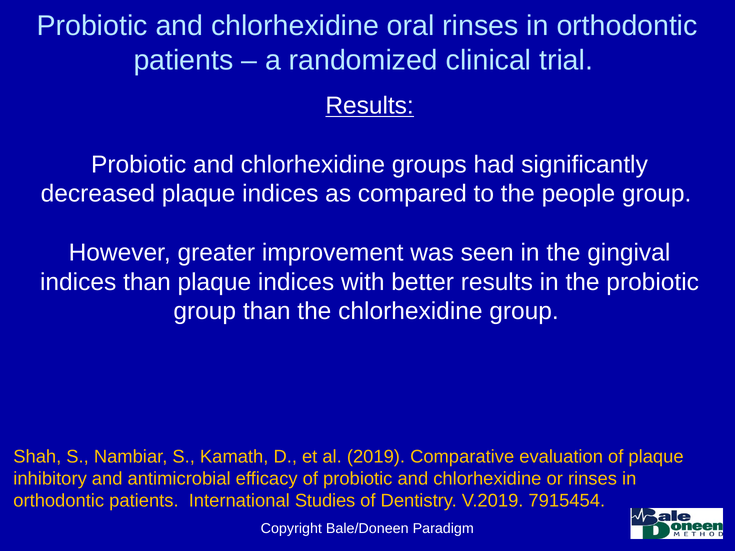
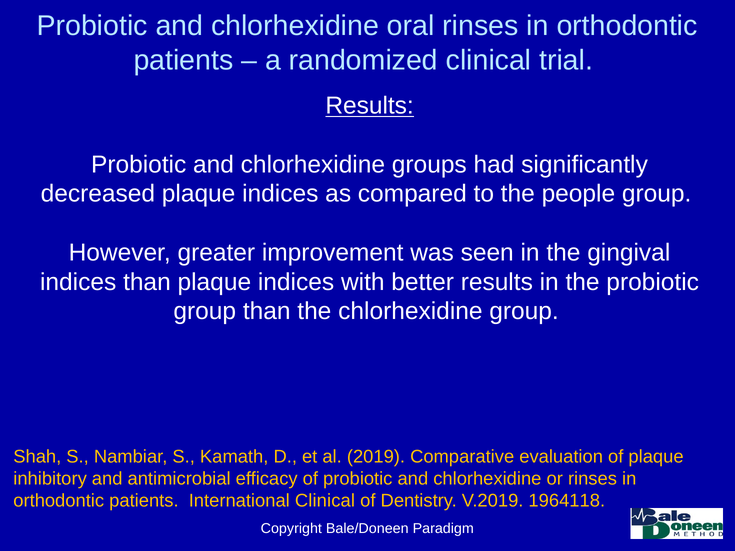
International Studies: Studies -> Clinical
7915454: 7915454 -> 1964118
